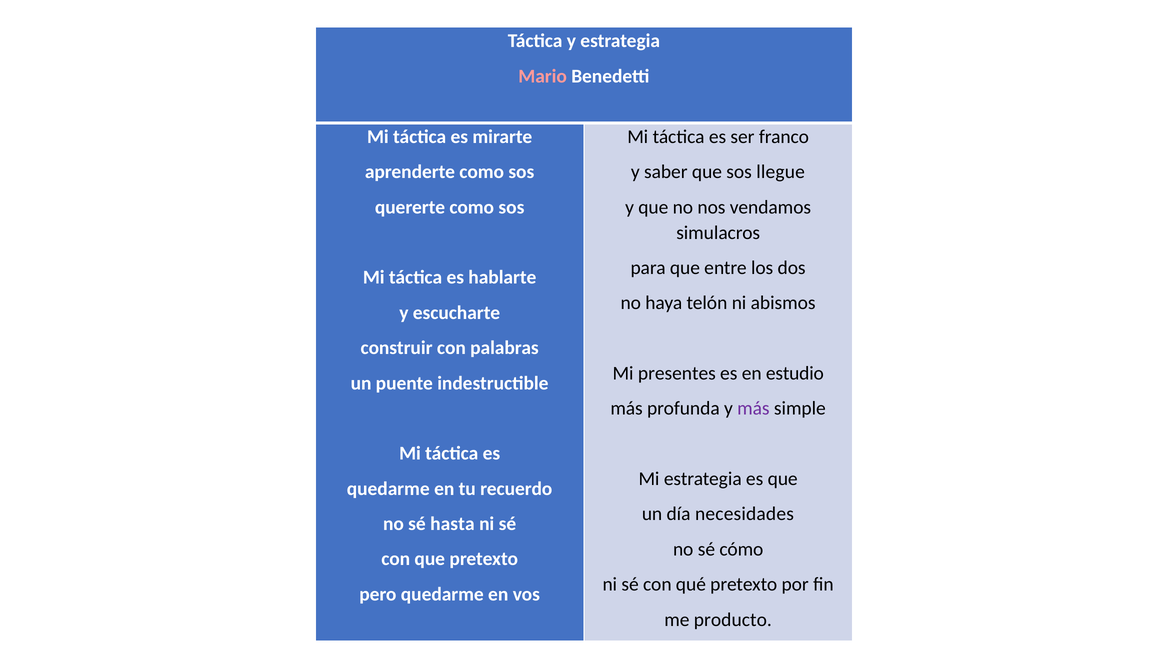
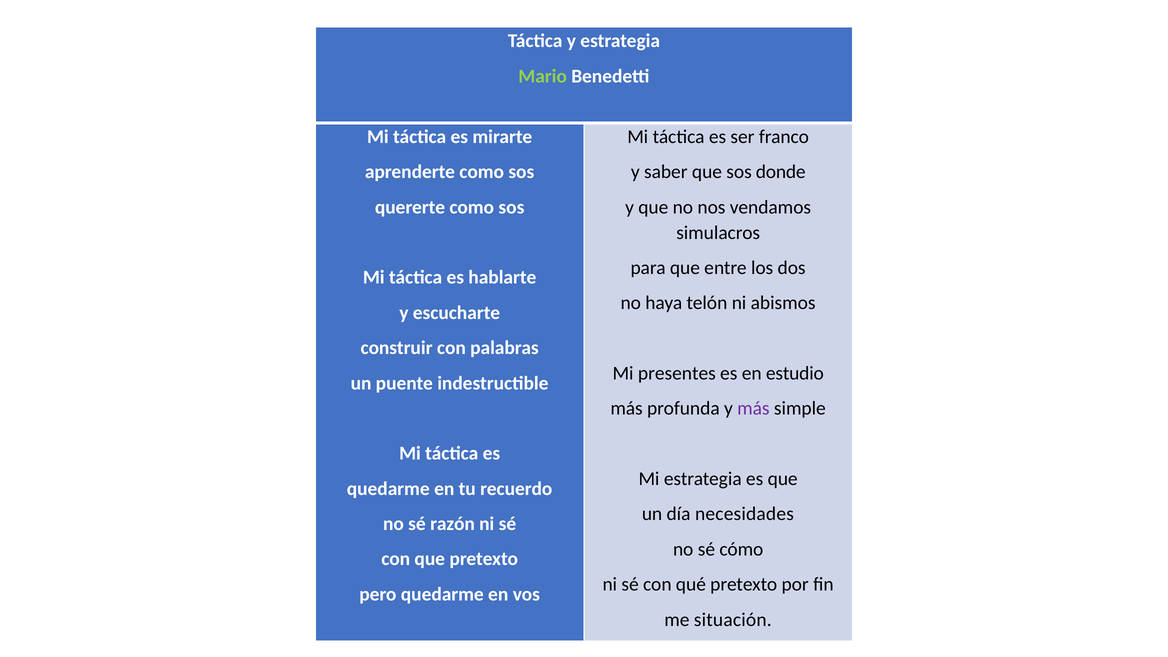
Mario colour: pink -> light green
llegue: llegue -> donde
hasta: hasta -> razón
producto: producto -> situación
